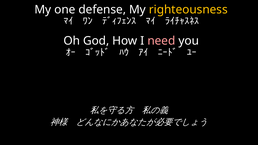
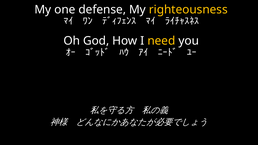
need colour: pink -> yellow
